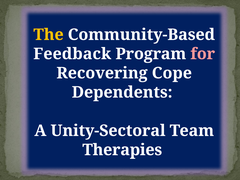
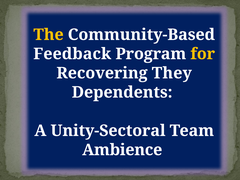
for colour: pink -> yellow
Cope: Cope -> They
Therapies: Therapies -> Ambience
